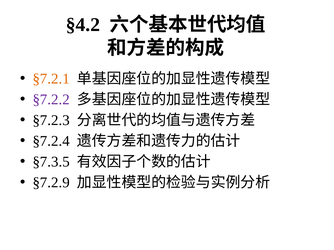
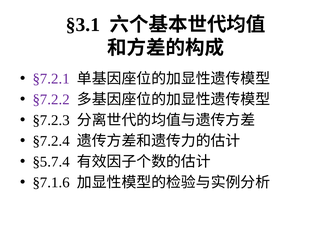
§4.2: §4.2 -> §3.1
§7.2.1 colour: orange -> purple
§7.3.5: §7.3.5 -> §5.7.4
§7.2.9: §7.2.9 -> §7.1.6
